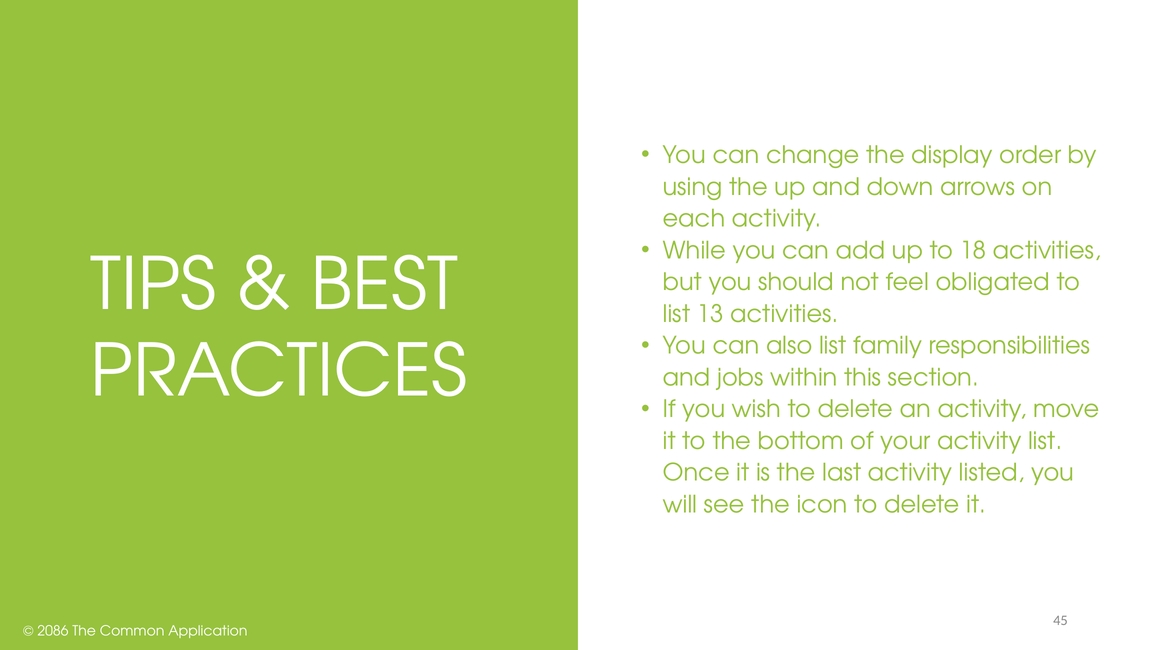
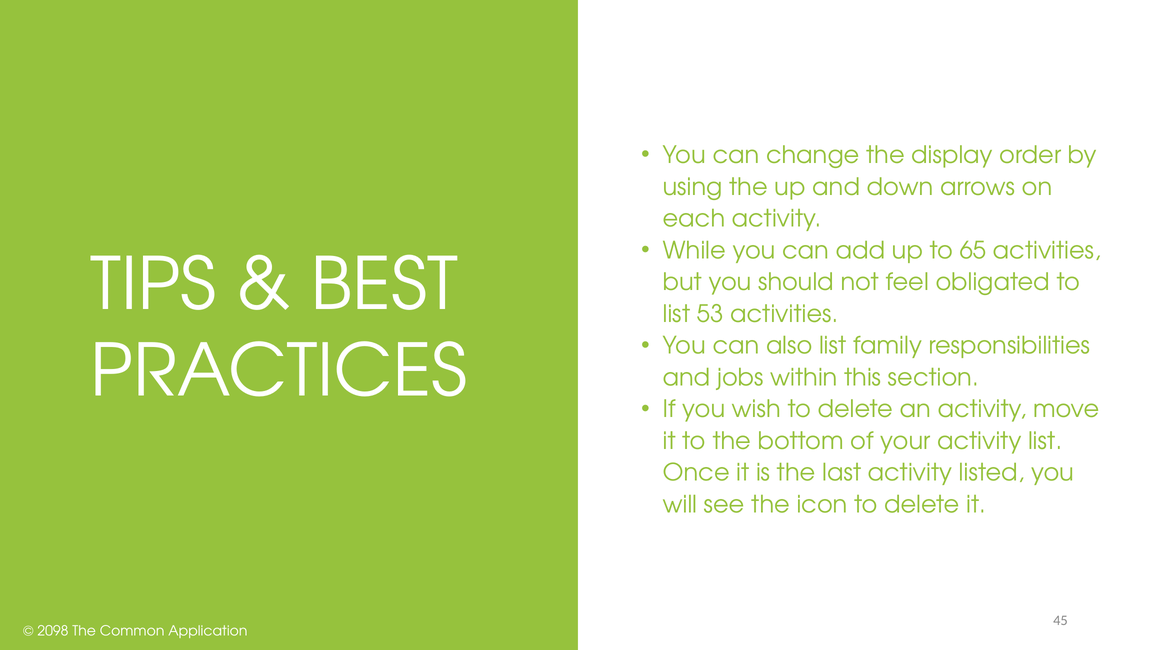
18: 18 -> 65
13: 13 -> 53
2086: 2086 -> 2098
